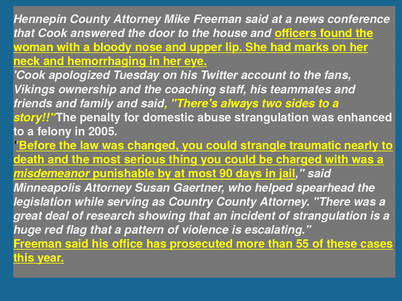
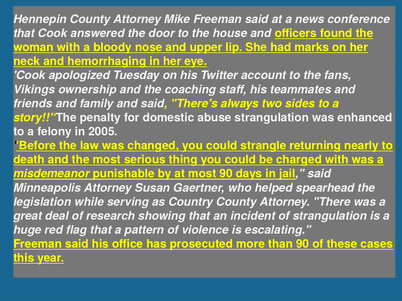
traumatic: traumatic -> returning
than 55: 55 -> 90
